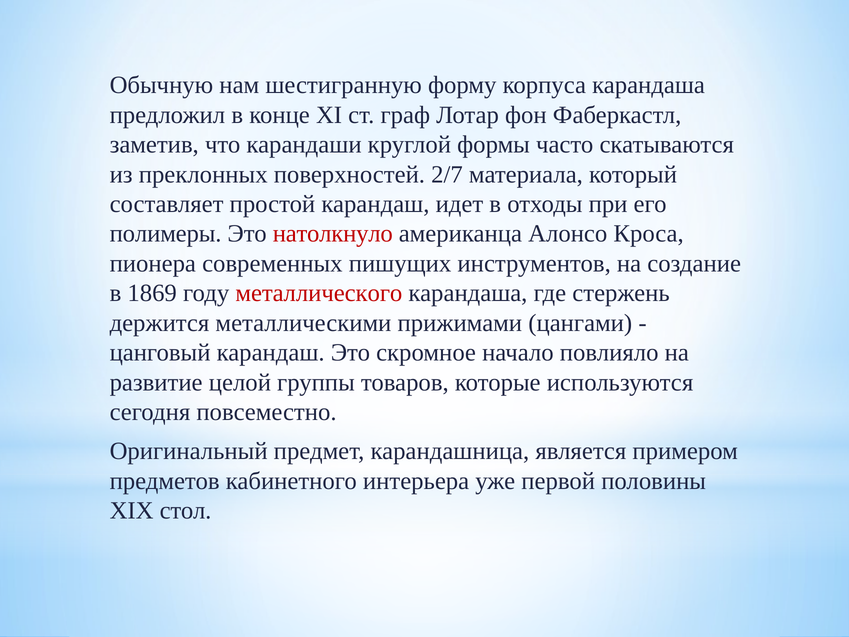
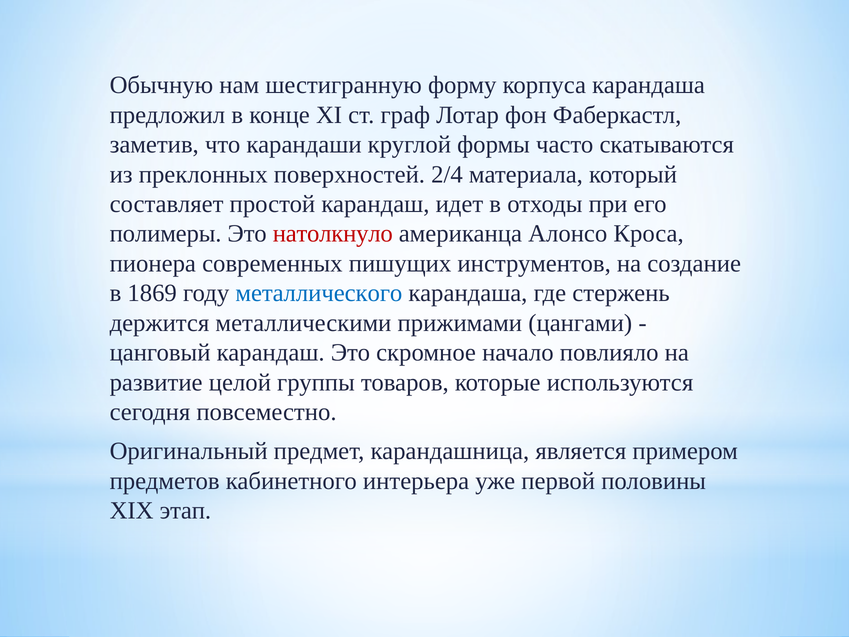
2/7: 2/7 -> 2/4
металлического colour: red -> blue
стол: стол -> этап
